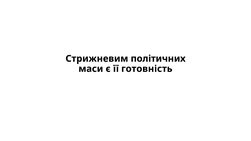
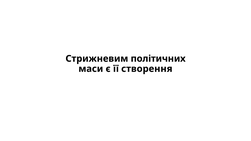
готовність: готовність -> створення
